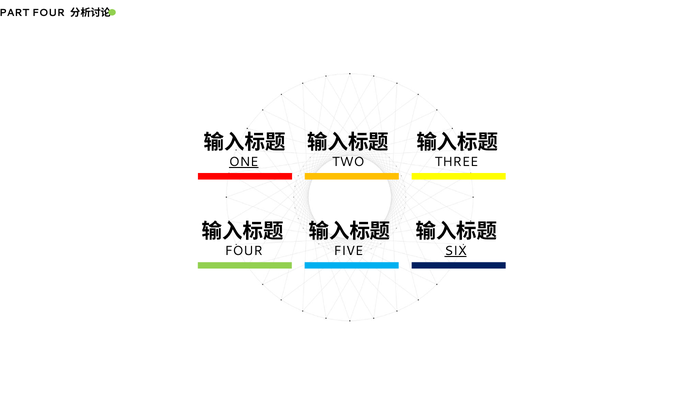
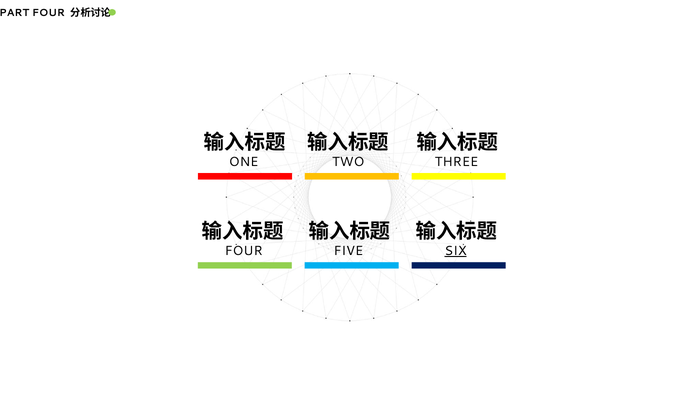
ONE underline: present -> none
